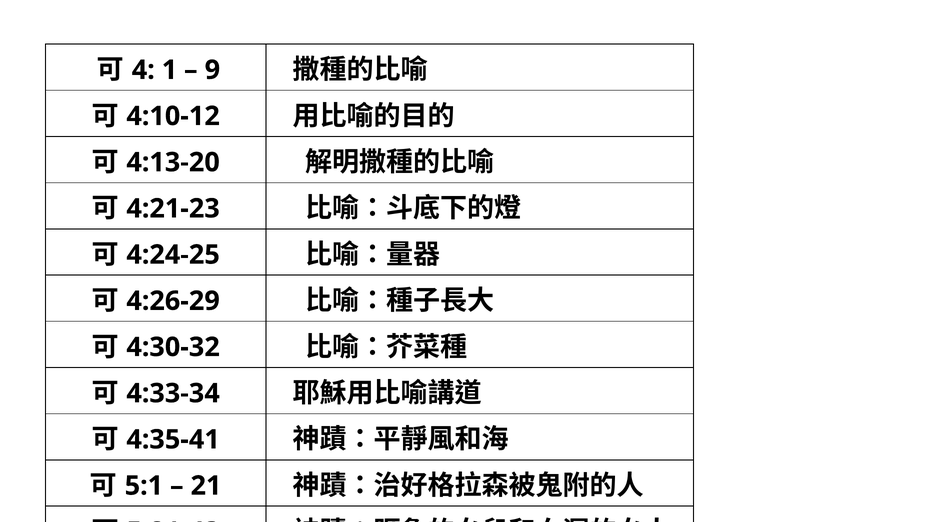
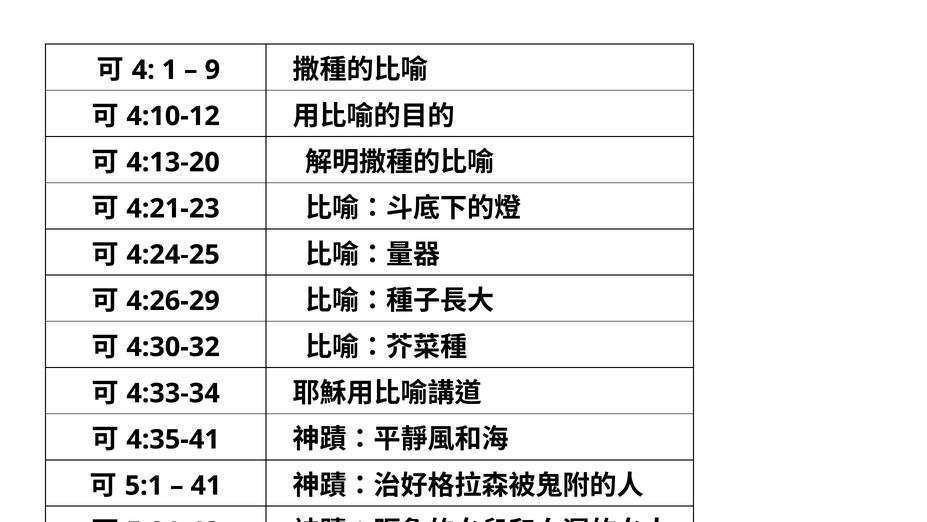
21: 21 -> 41
